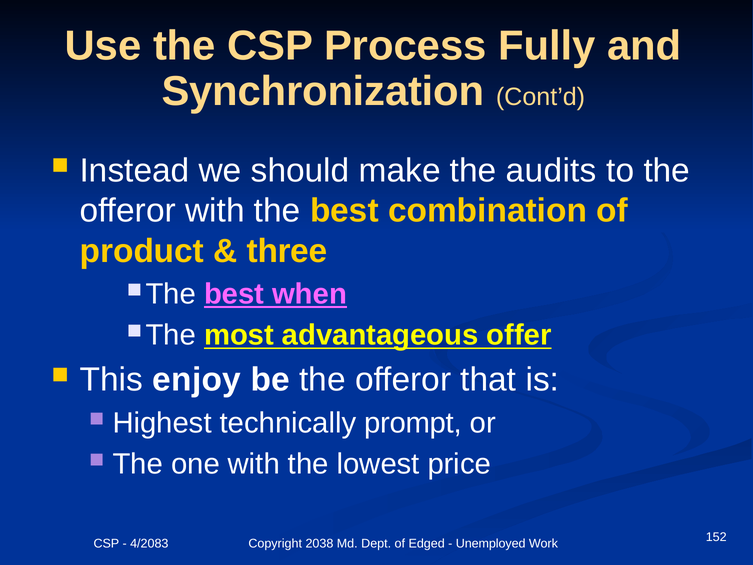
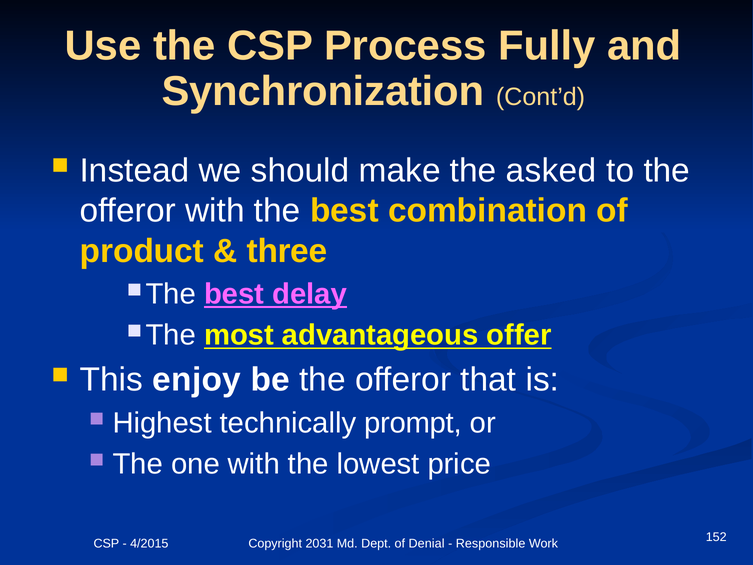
audits: audits -> asked
when: when -> delay
4/2083: 4/2083 -> 4/2015
2038: 2038 -> 2031
Edged: Edged -> Denial
Unemployed: Unemployed -> Responsible
